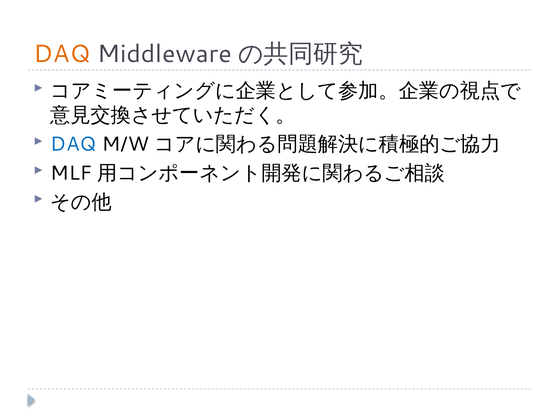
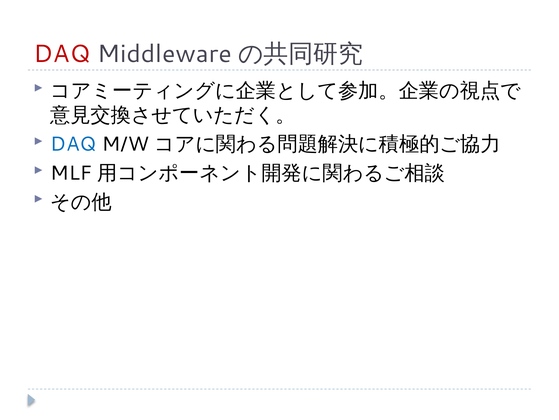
DAQ at (62, 54) colour: orange -> red
